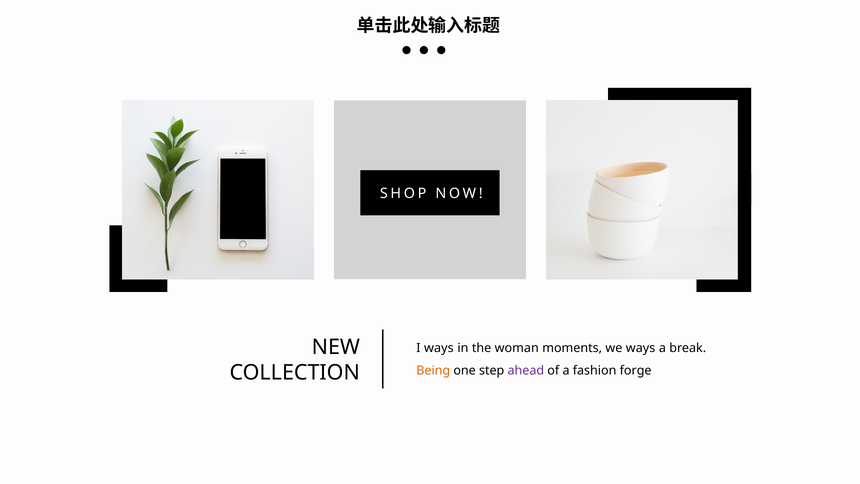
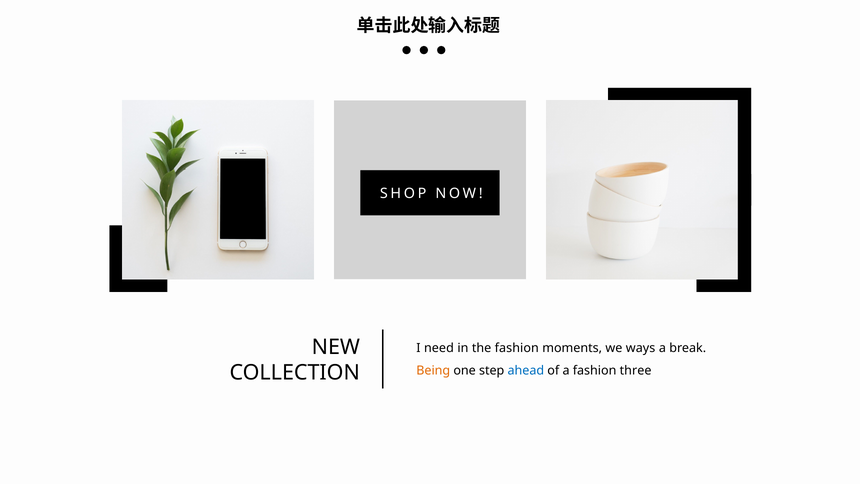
I ways: ways -> need
the woman: woman -> fashion
ahead colour: purple -> blue
forge: forge -> three
